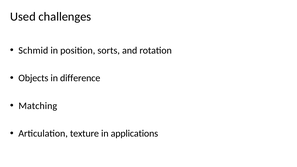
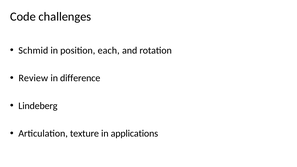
Used: Used -> Code
sorts: sorts -> each
Objects: Objects -> Review
Matching: Matching -> Lindeberg
